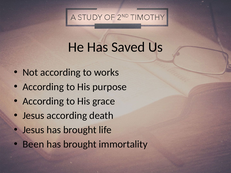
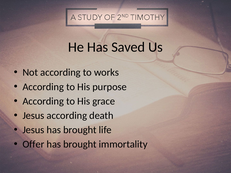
Been: Been -> Offer
